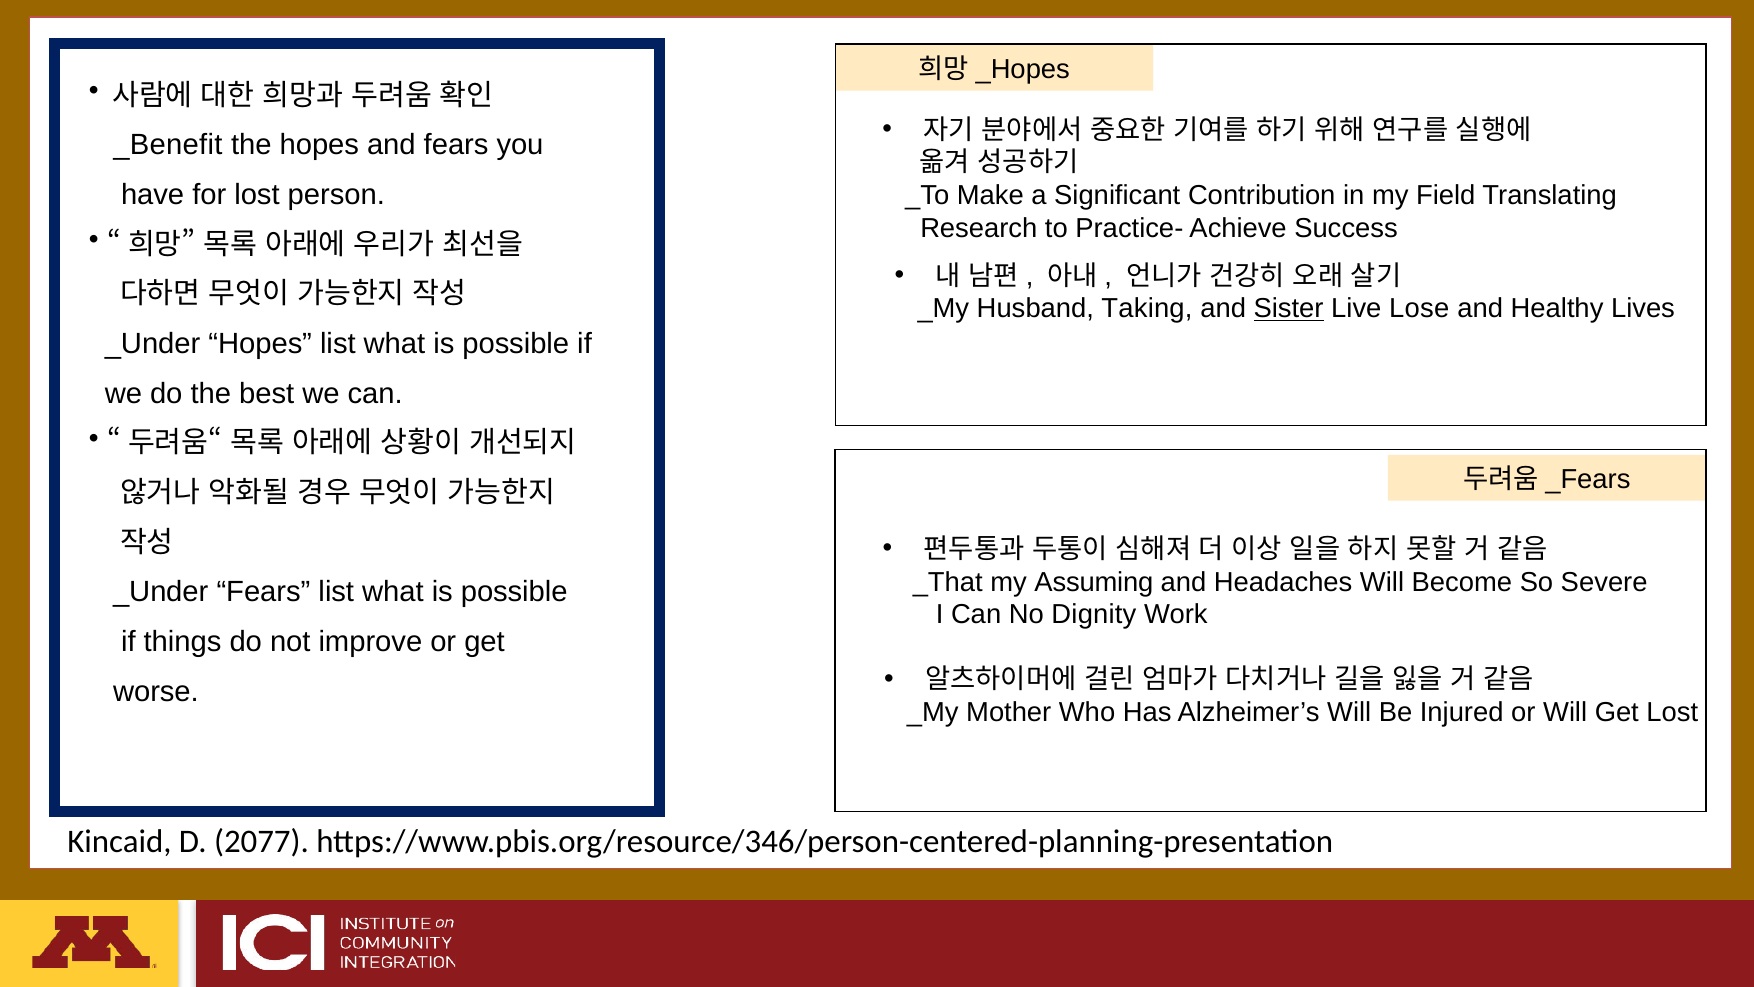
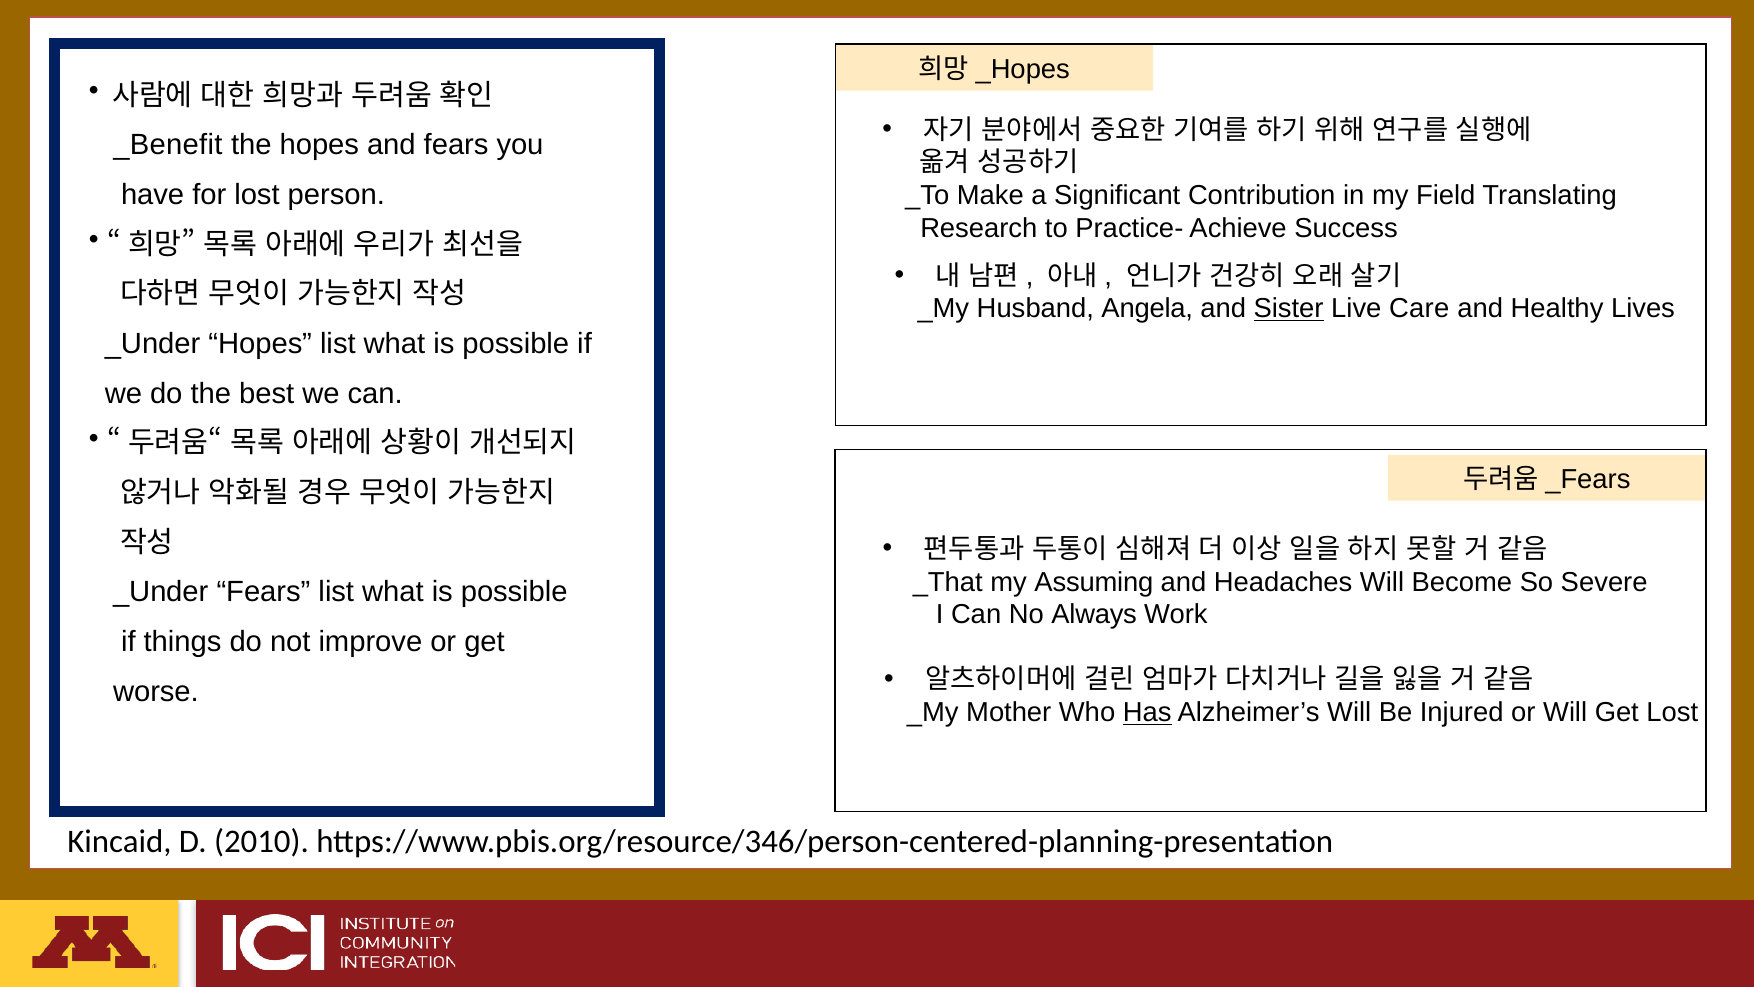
Taking: Taking -> Angela
Lose: Lose -> Care
Dignity: Dignity -> Always
Has underline: none -> present
2077: 2077 -> 2010
